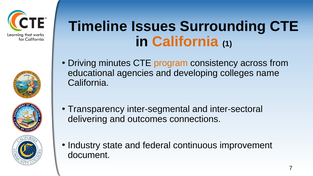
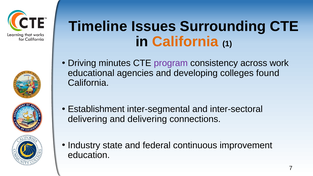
program colour: orange -> purple
from: from -> work
name: name -> found
Transparency: Transparency -> Establishment
and outcomes: outcomes -> delivering
document: document -> education
